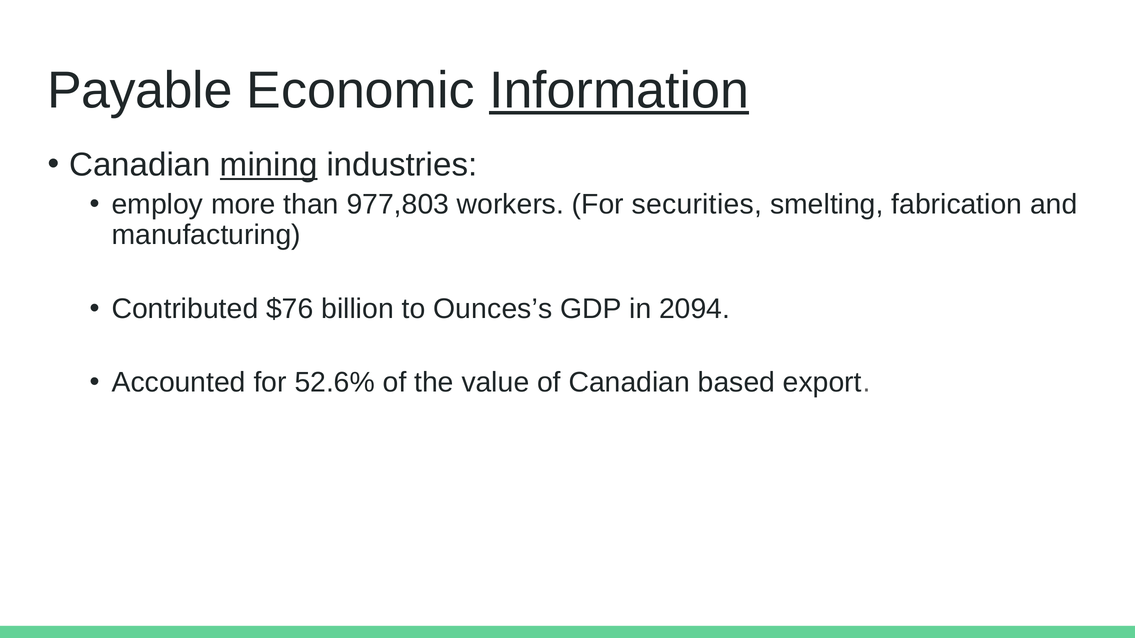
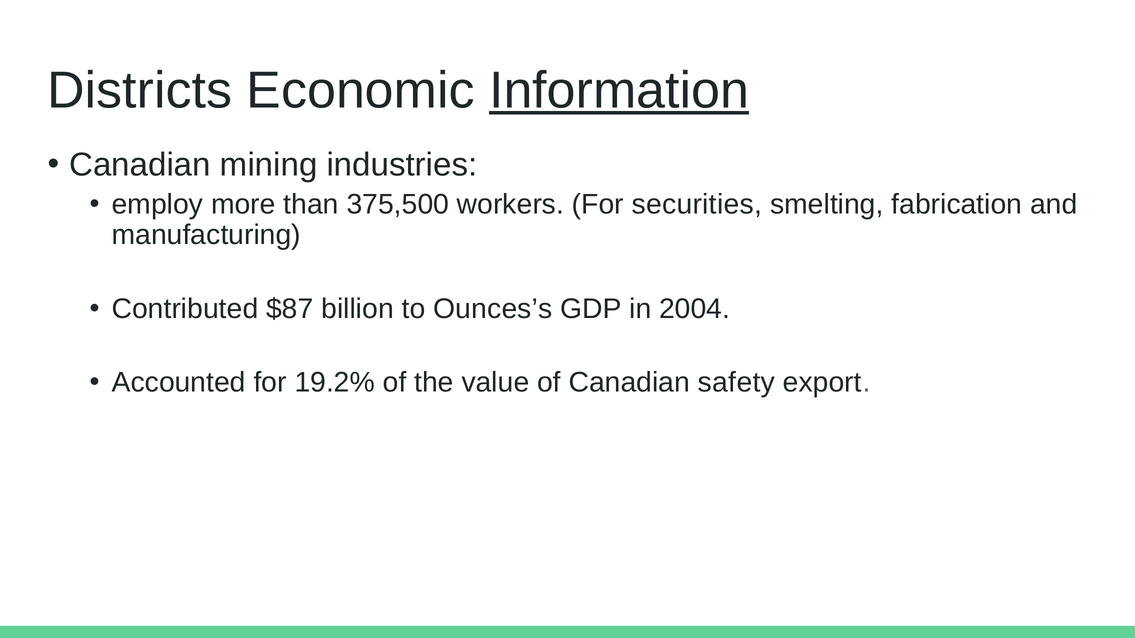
Payable: Payable -> Districts
mining underline: present -> none
977,803: 977,803 -> 375,500
$76: $76 -> $87
2094: 2094 -> 2004
52.6%: 52.6% -> 19.2%
based: based -> safety
